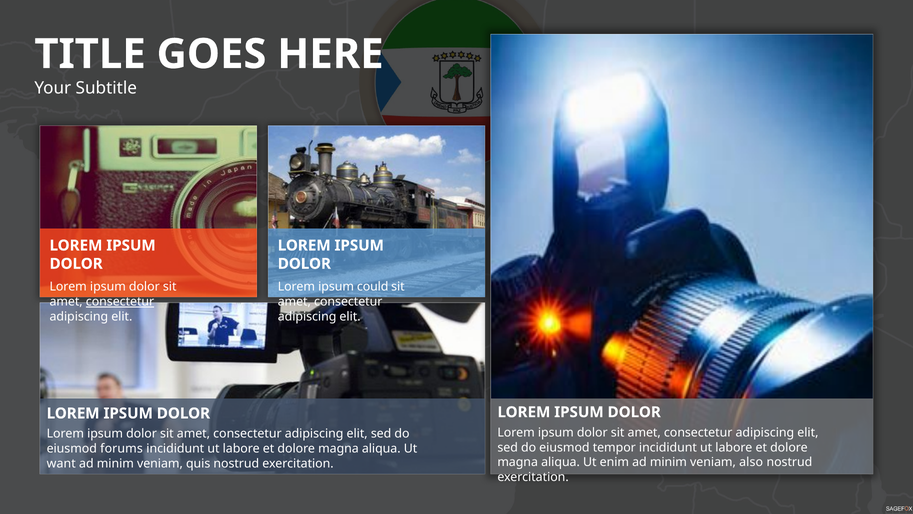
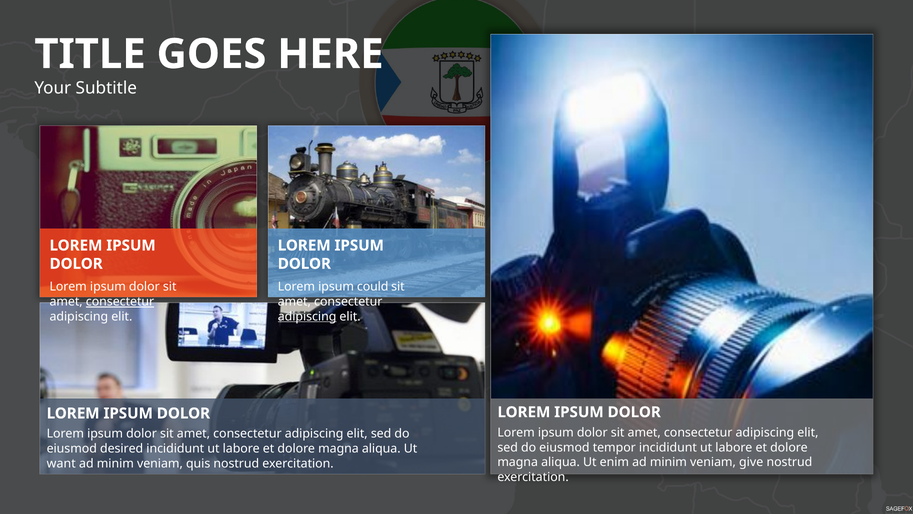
adipiscing at (307, 316) underline: none -> present
forums: forums -> desired
also: also -> give
